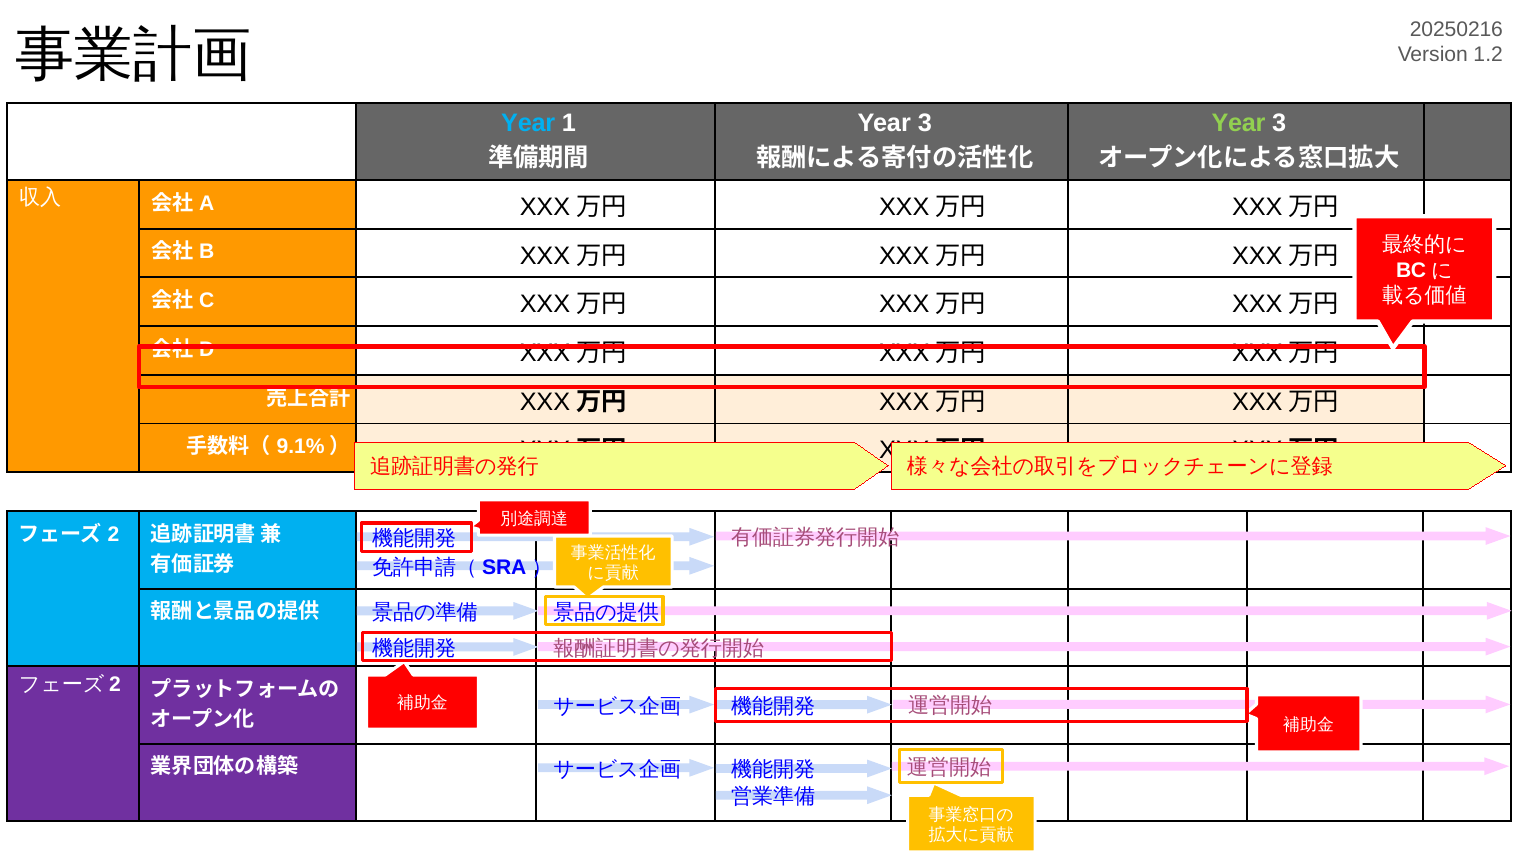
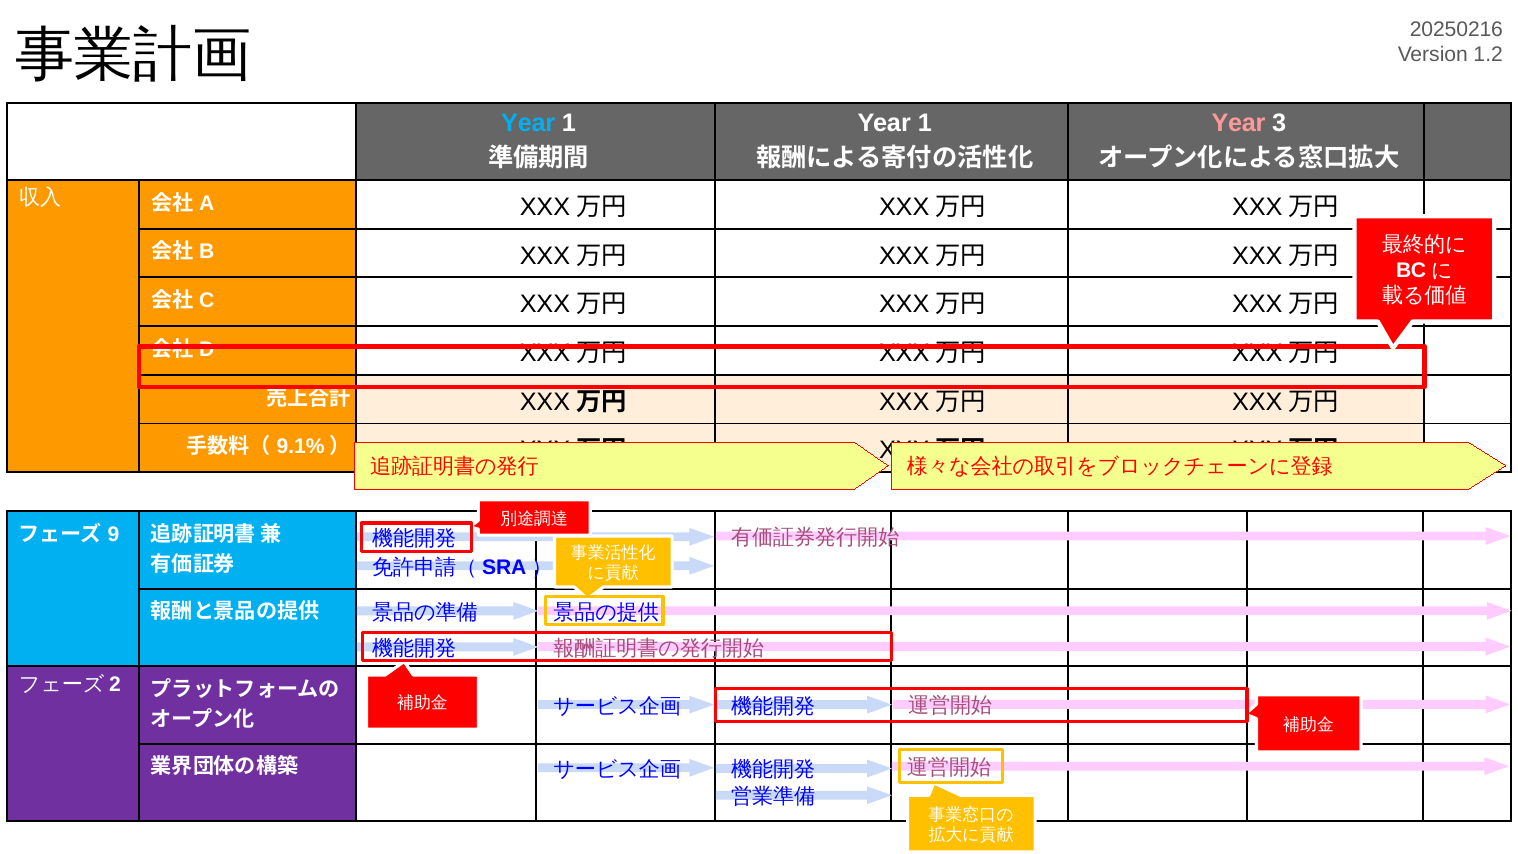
3 at (925, 124): 3 -> 1
Year at (1239, 124) colour: light green -> pink
2: 2 -> 9
